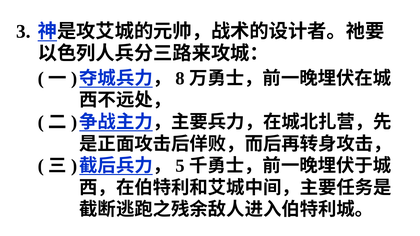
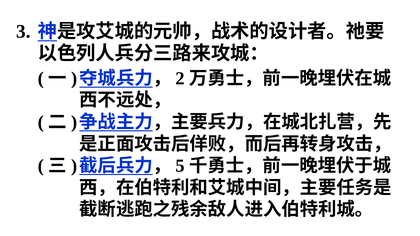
8: 8 -> 2
